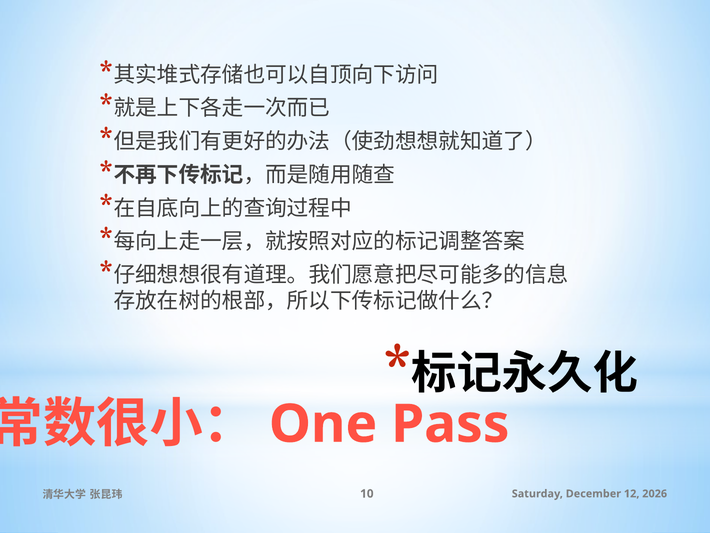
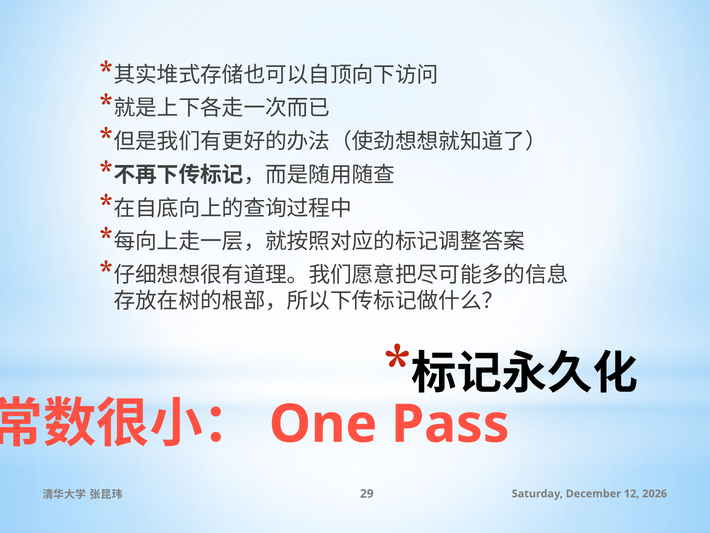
10: 10 -> 29
